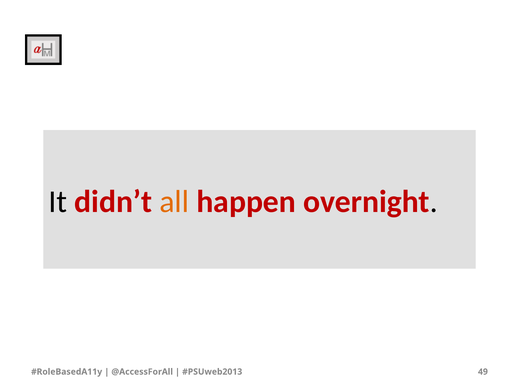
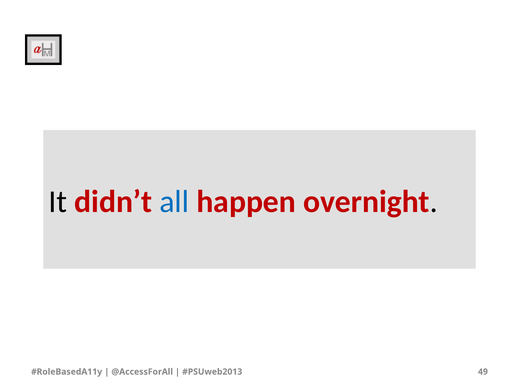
all colour: orange -> blue
